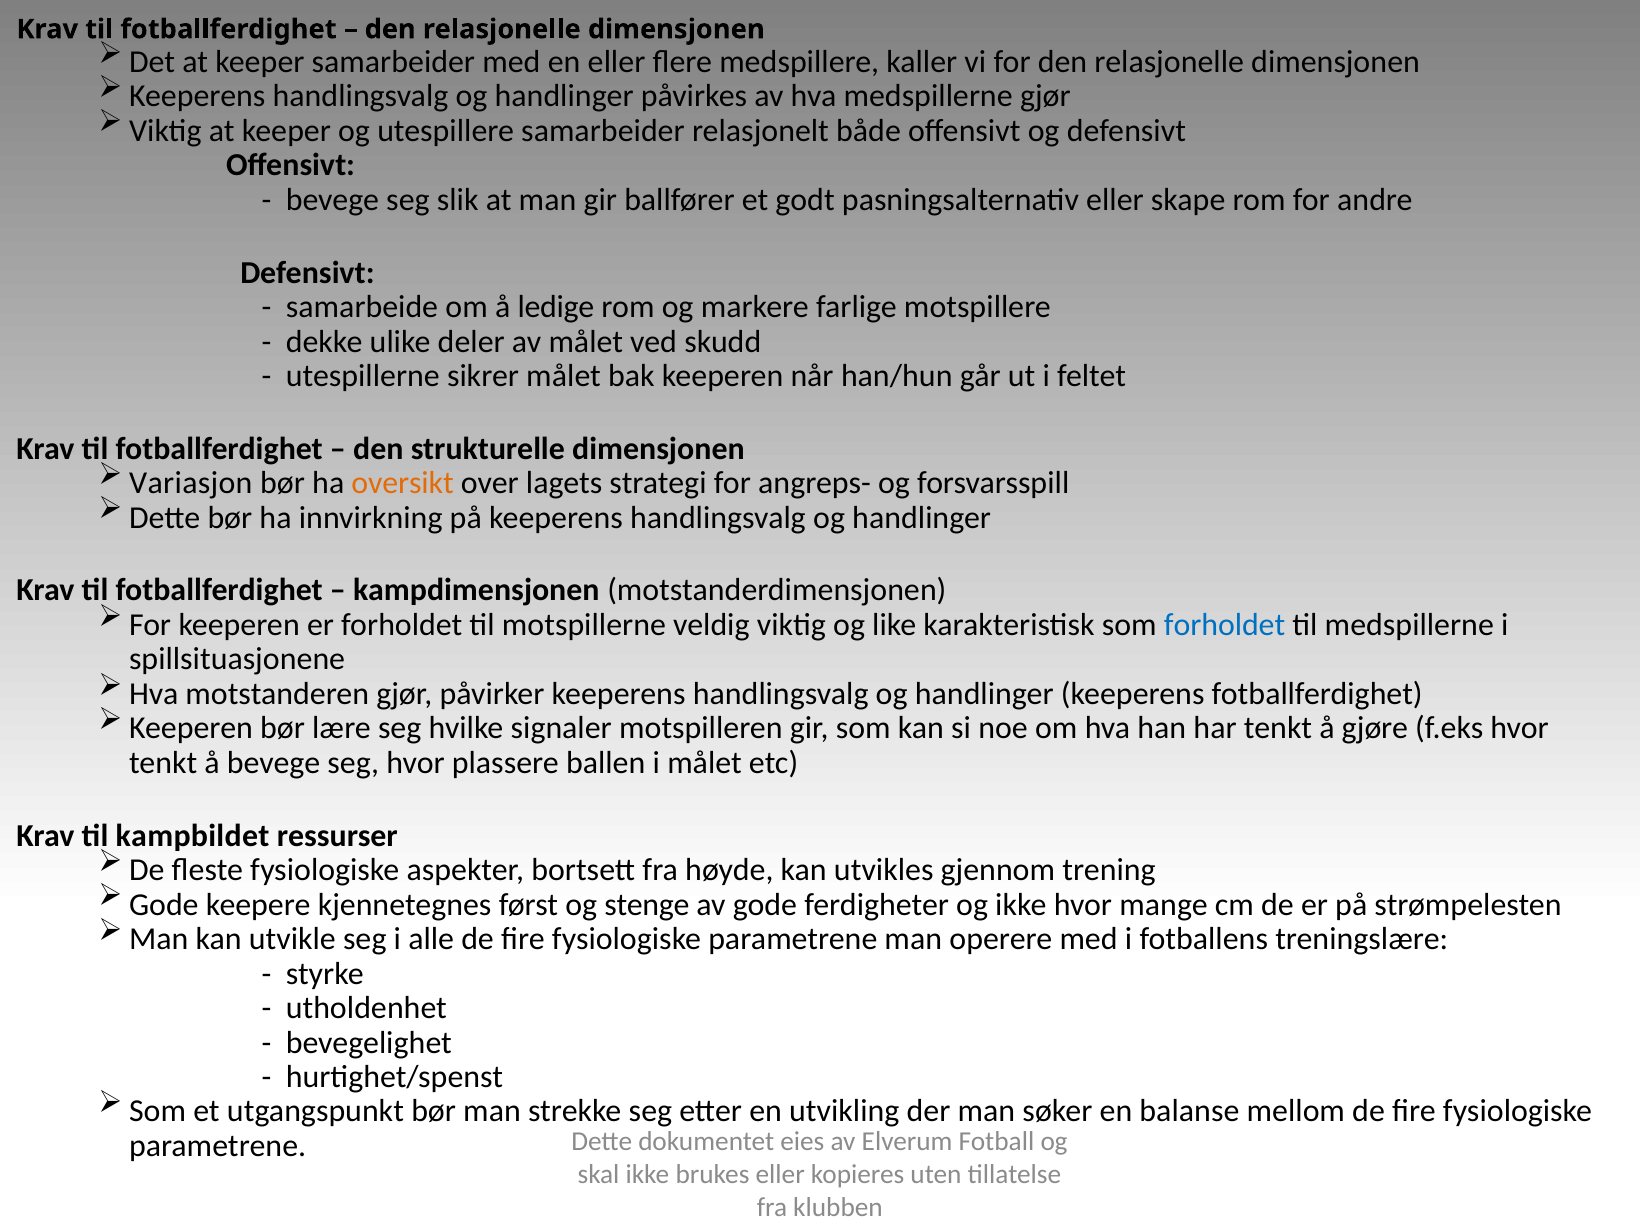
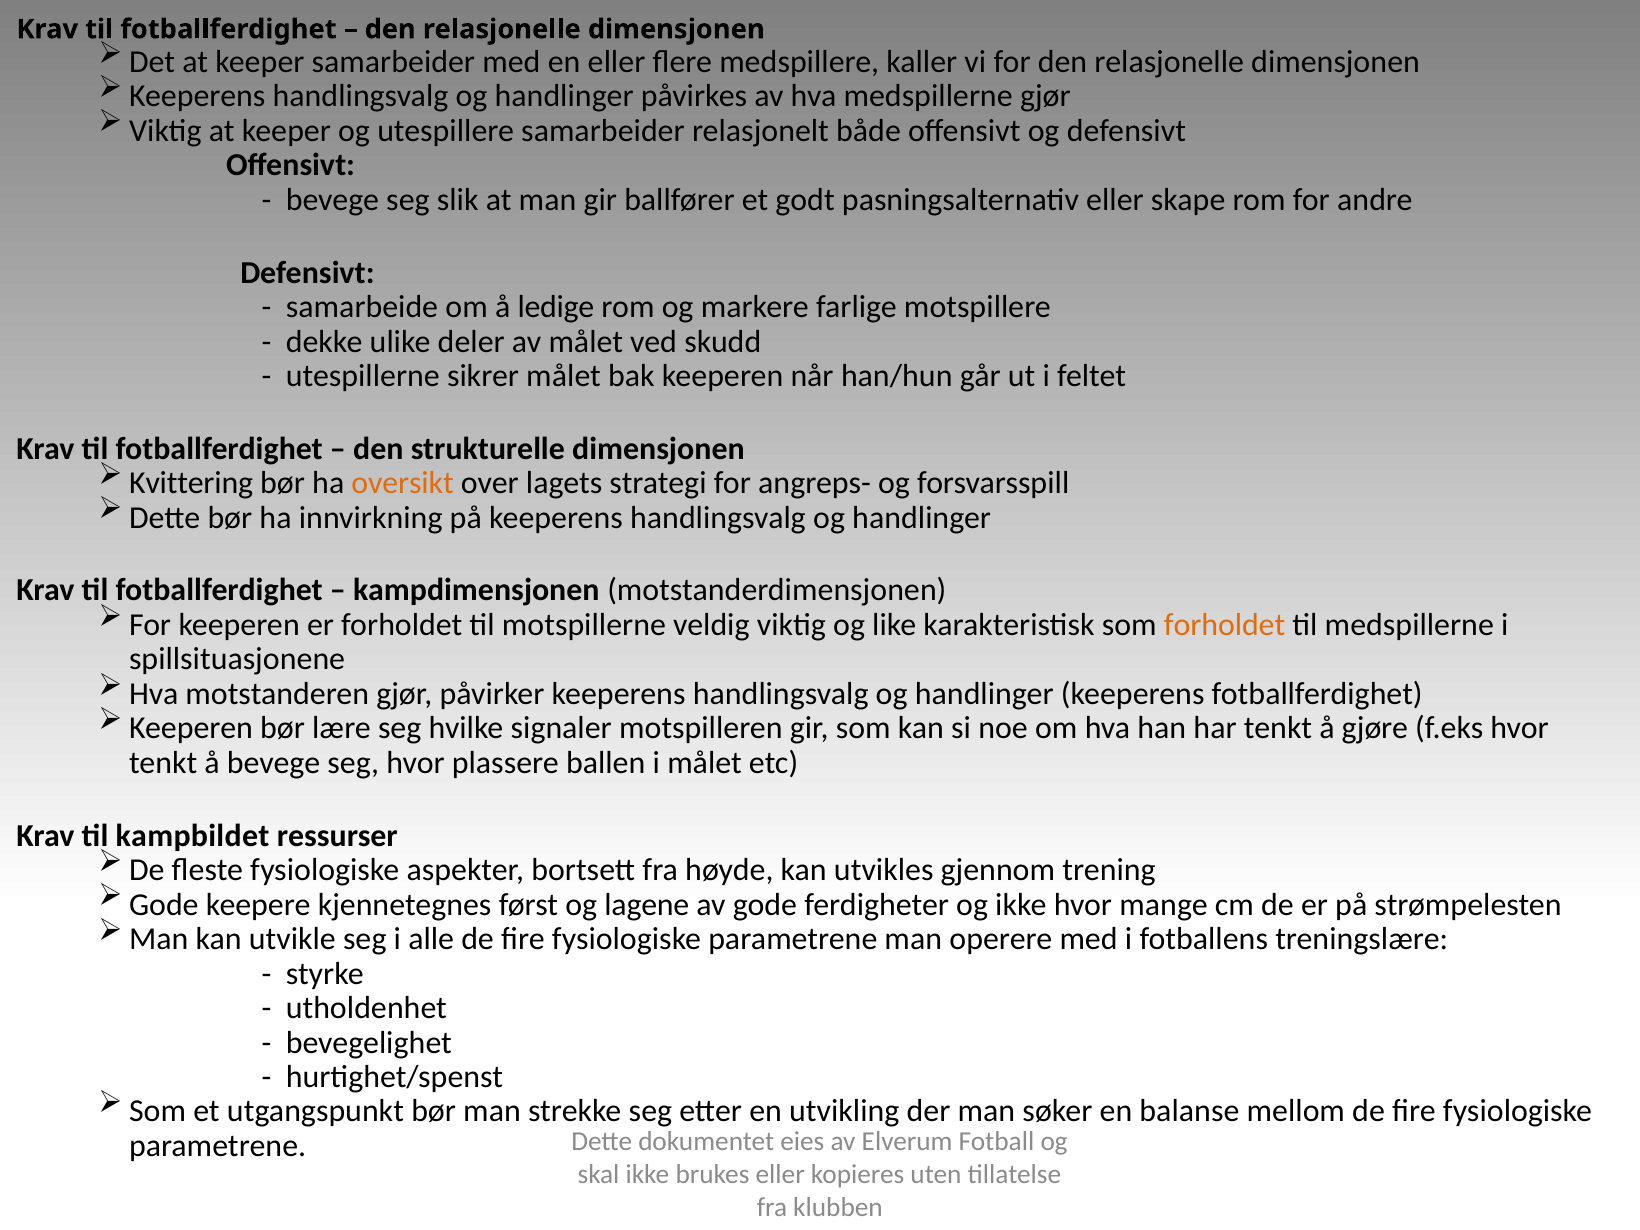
Variasjon: Variasjon -> Kvittering
forholdet at (1225, 625) colour: blue -> orange
stenge: stenge -> lagene
